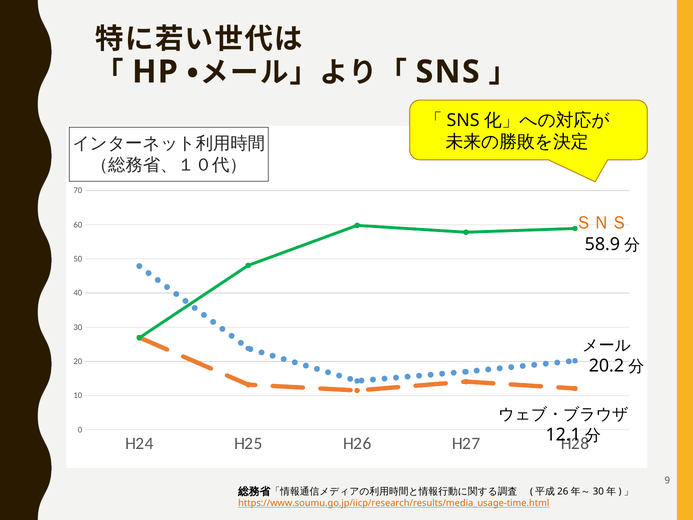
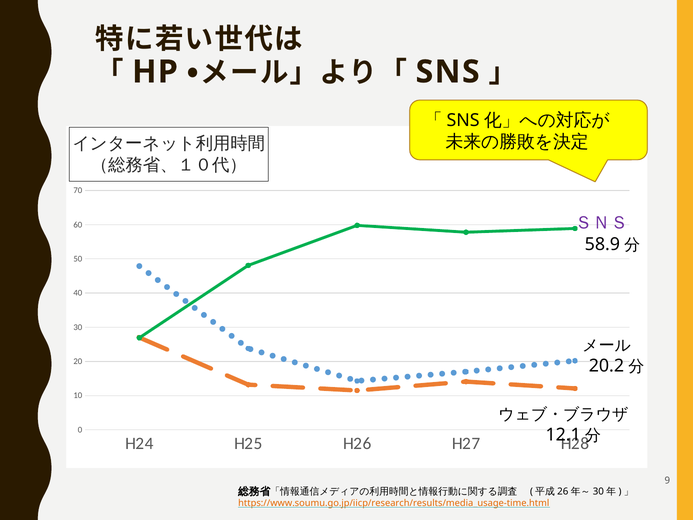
ＳＮＳ colour: orange -> purple
